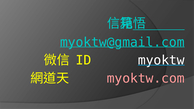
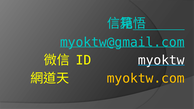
myoktw.com colour: pink -> yellow
